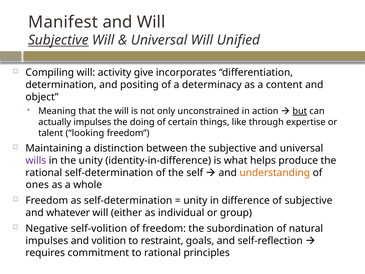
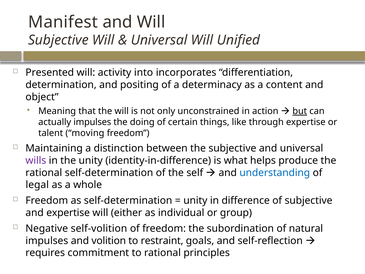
Subjective at (58, 40) underline: present -> none
Compiling: Compiling -> Presented
give: give -> into
looking: looking -> moving
understanding colour: orange -> blue
ones: ones -> legal
and whatever: whatever -> expertise
